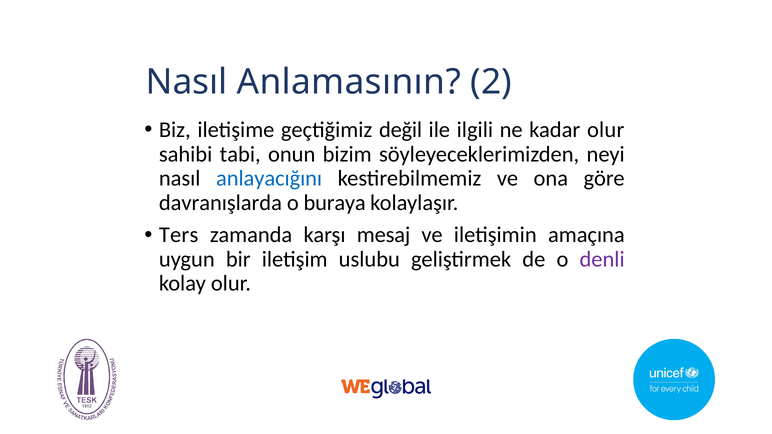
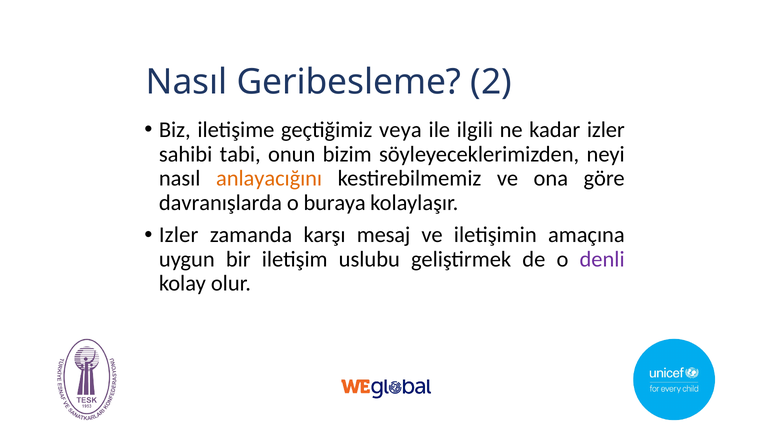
Anlamasının: Anlamasının -> Geribesleme
değil: değil -> veya
kadar olur: olur -> izler
anlayacığını colour: blue -> orange
Ters at (179, 235): Ters -> Izler
